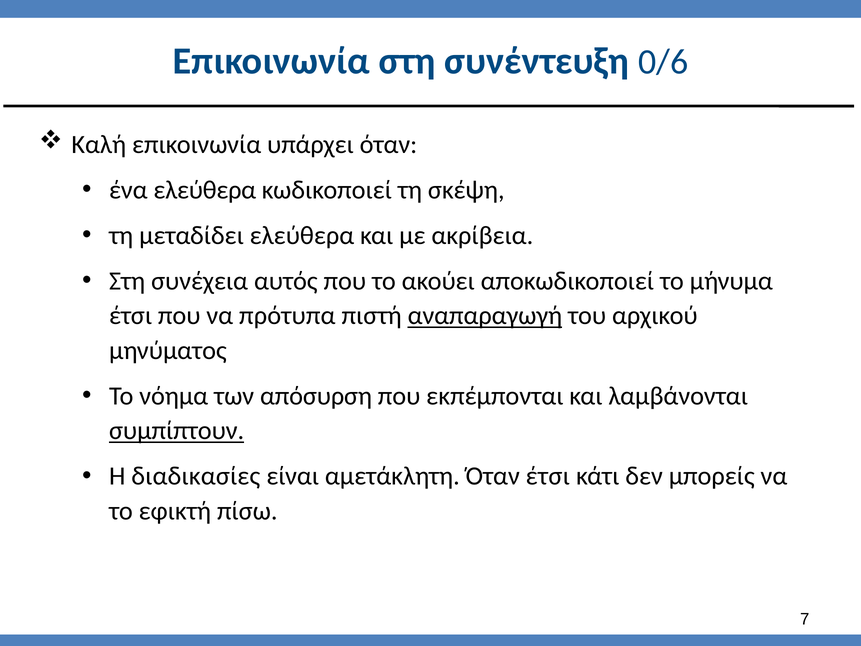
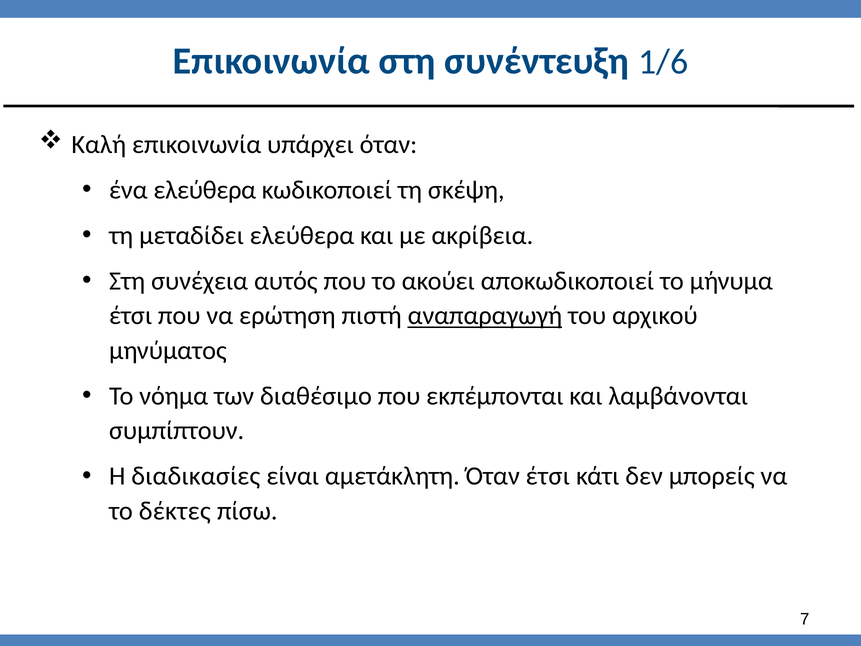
0/6: 0/6 -> 1/6
πρότυπα: πρότυπα -> ερώτηση
απόσυρση: απόσυρση -> διαθέσιμο
συμπίπτουν underline: present -> none
εφικτή: εφικτή -> δέκτες
